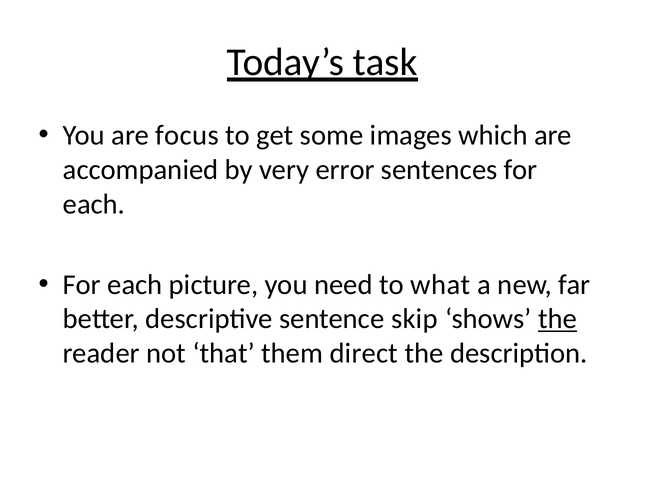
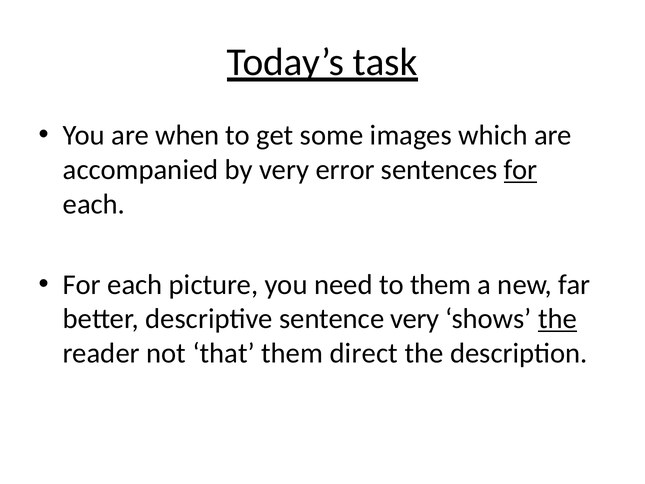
focus: focus -> when
for at (521, 170) underline: none -> present
to what: what -> them
sentence skip: skip -> very
